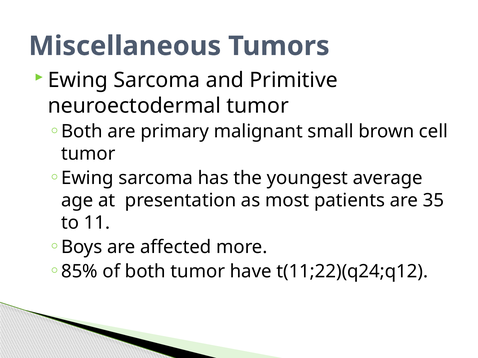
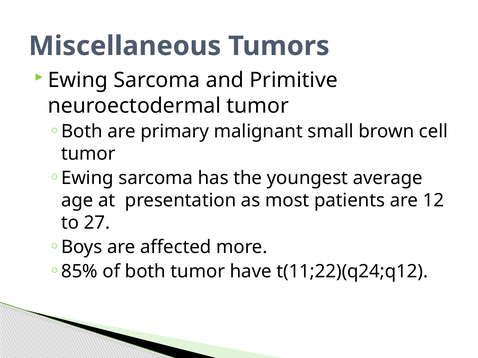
35: 35 -> 12
11: 11 -> 27
